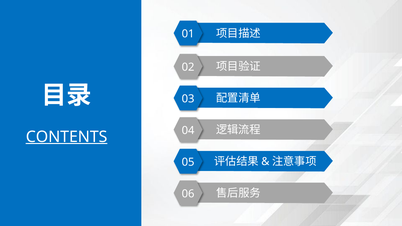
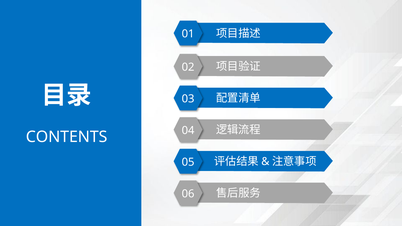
CONTENTS underline: present -> none
